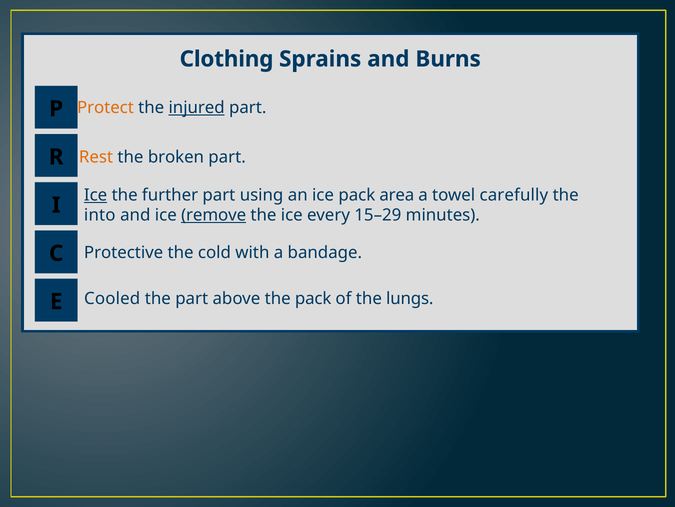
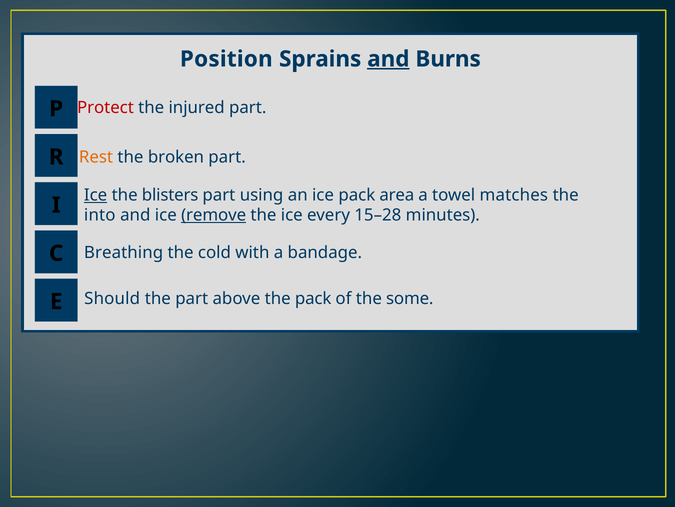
Clothing: Clothing -> Position
and at (388, 59) underline: none -> present
Protect colour: orange -> red
injured underline: present -> none
further: further -> blisters
carefully: carefully -> matches
15–29: 15–29 -> 15–28
Protective: Protective -> Breathing
Cooled: Cooled -> Should
lungs: lungs -> some
